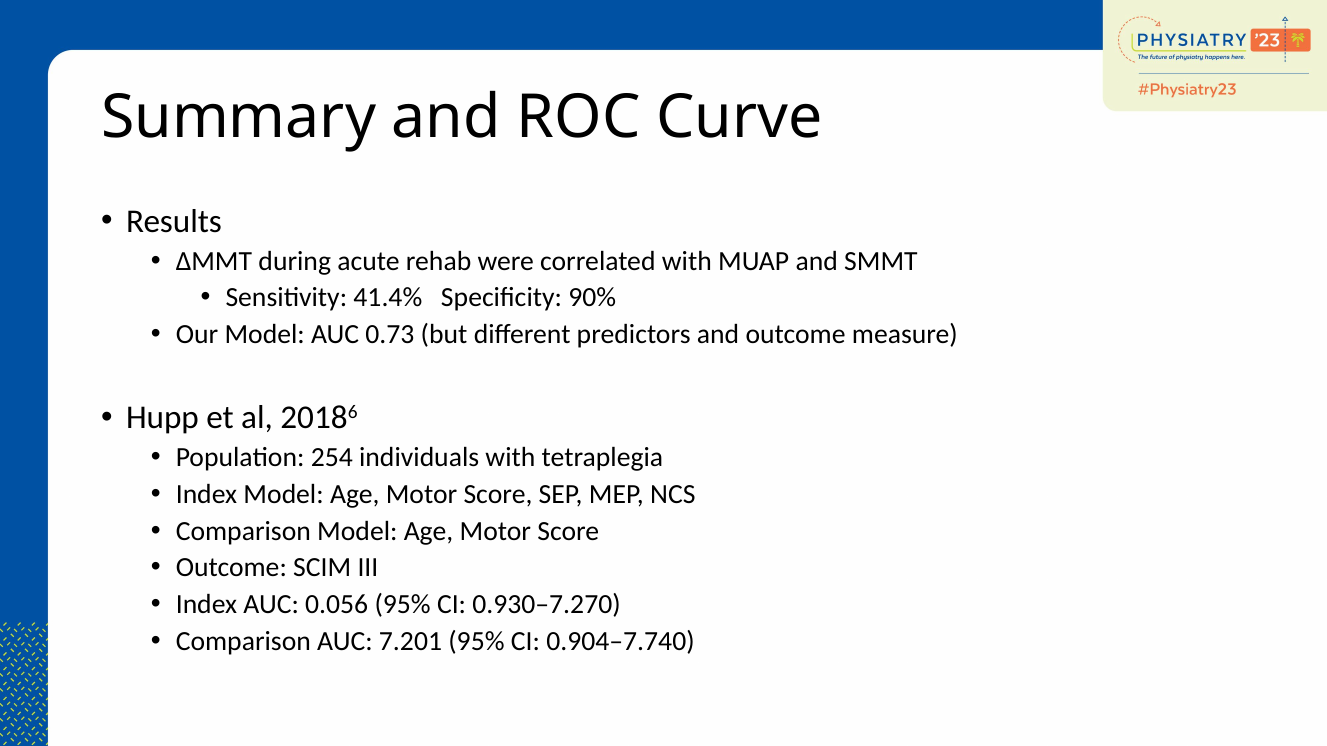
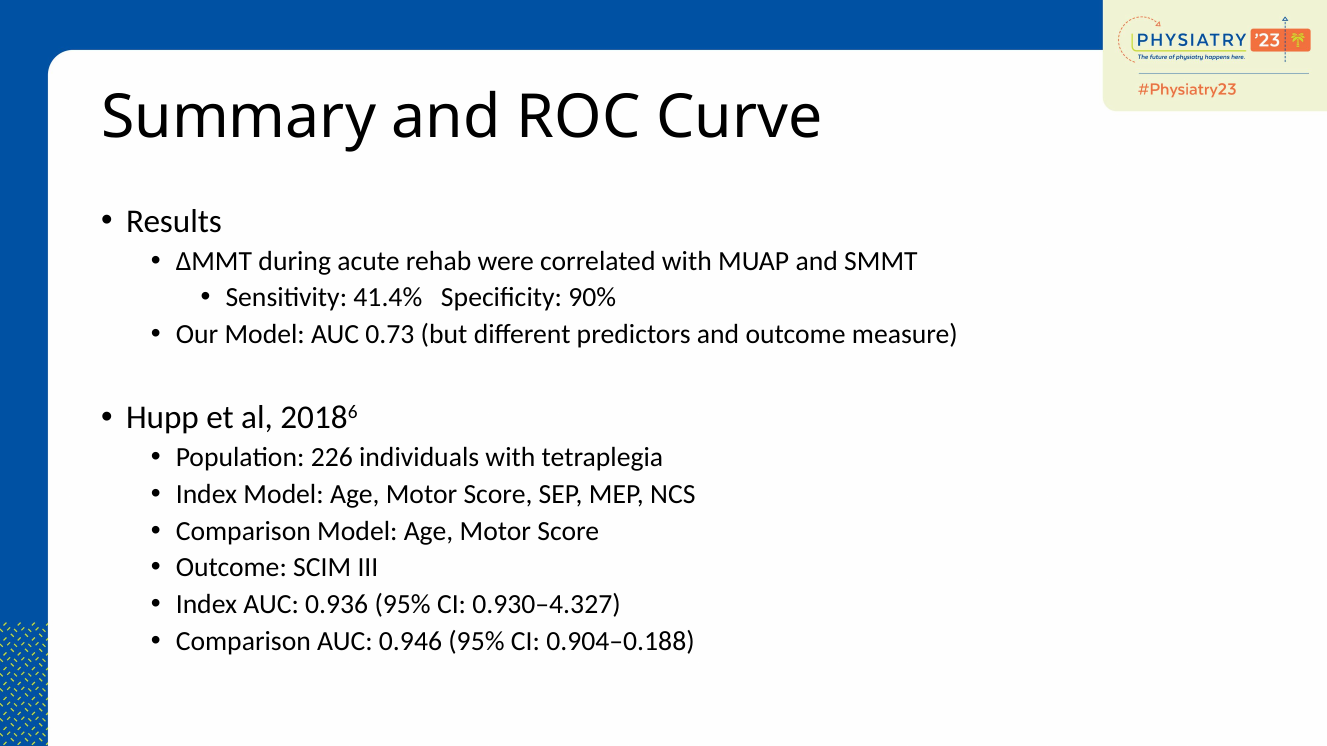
254: 254 -> 226
0.056: 0.056 -> 0.936
0.930–7.270: 0.930–7.270 -> 0.930–4.327
7.201: 7.201 -> 0.946
0.904–7.740: 0.904–7.740 -> 0.904–0.188
